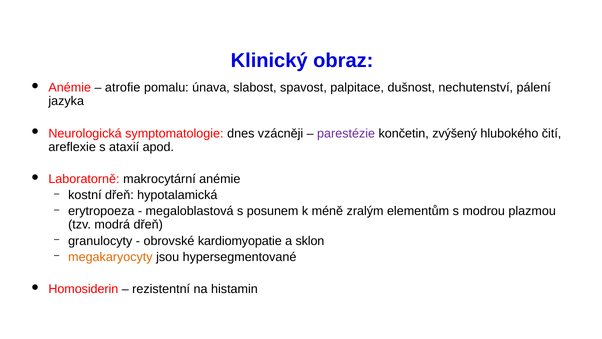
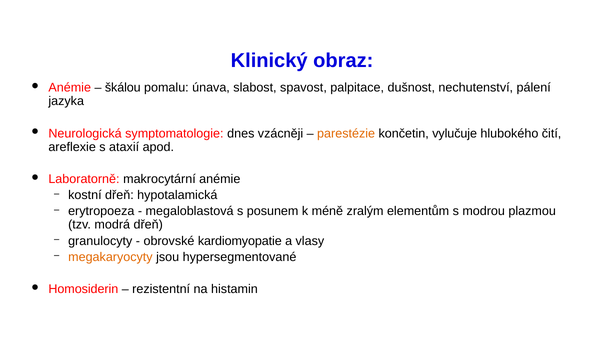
atrofie: atrofie -> škálou
parestézie colour: purple -> orange
zvýšený: zvýšený -> vylučuje
sklon: sklon -> vlasy
